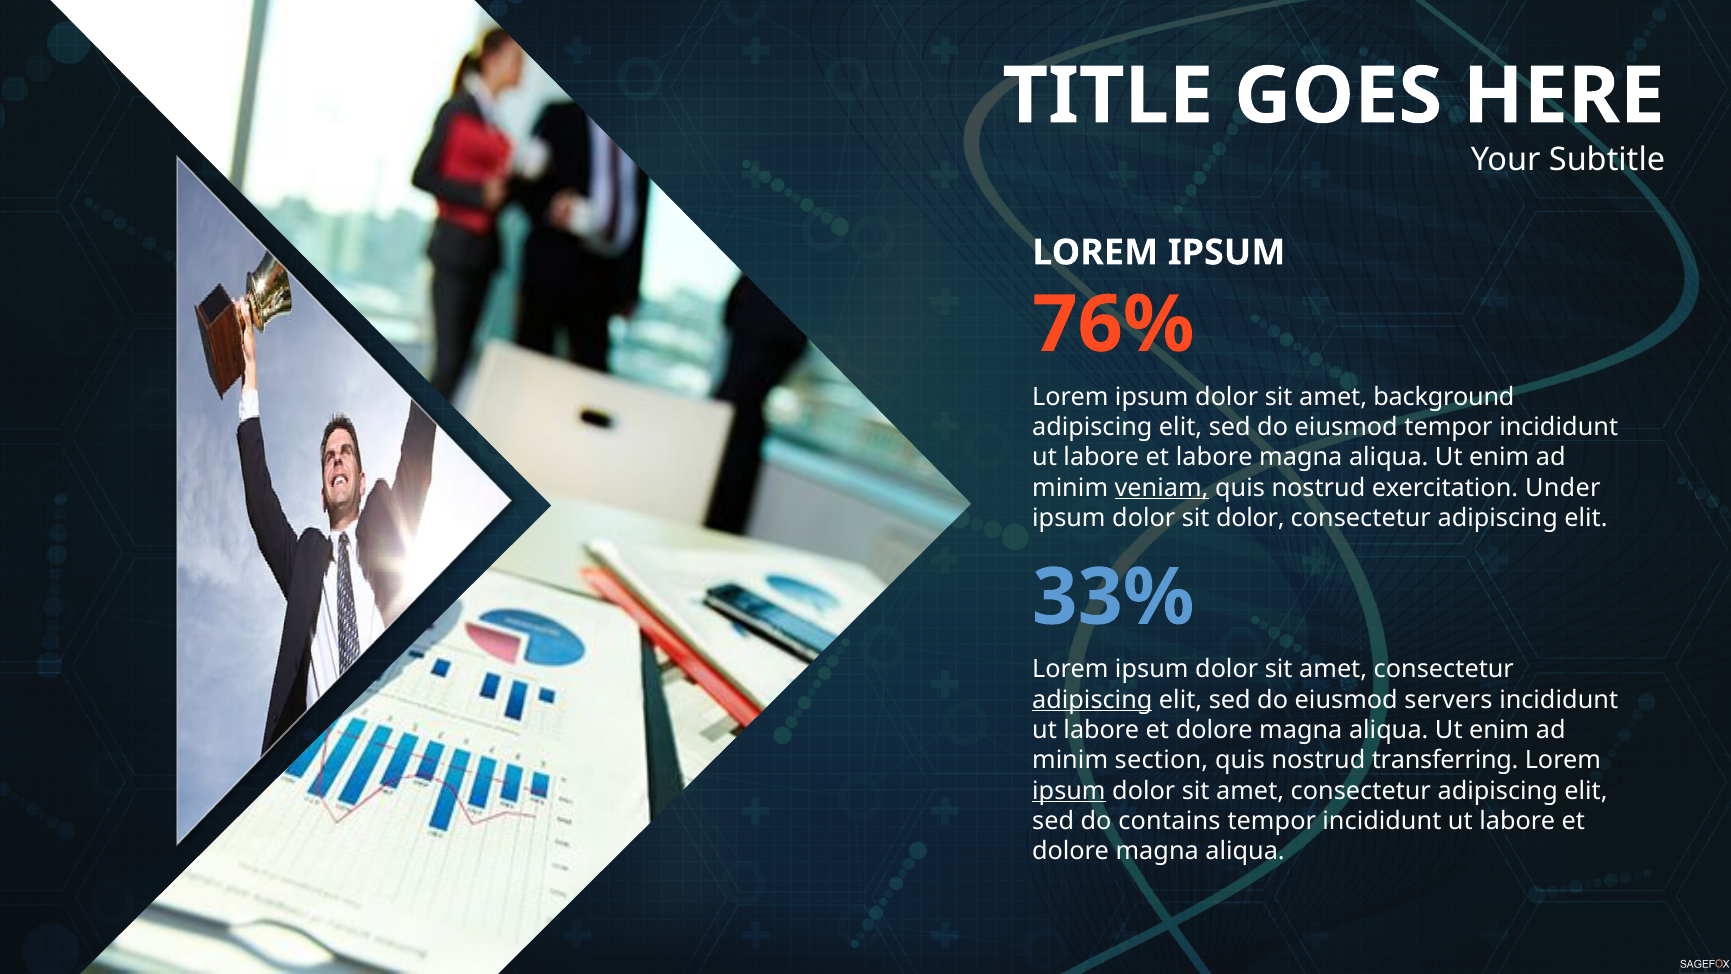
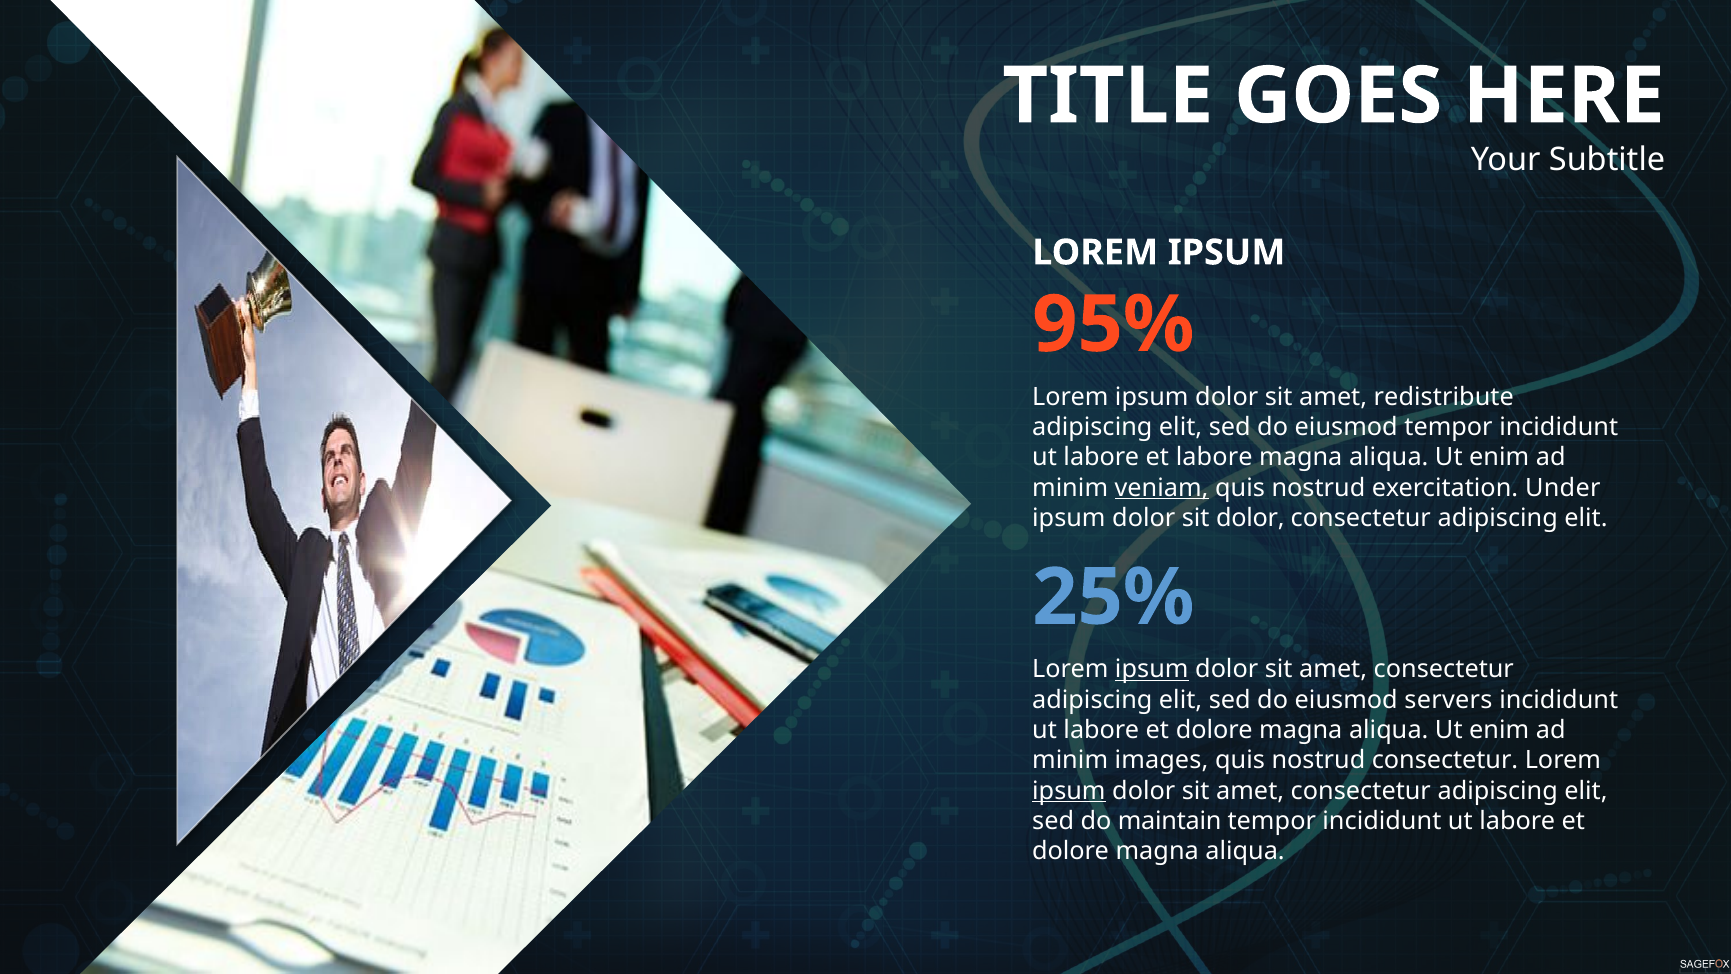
76%: 76% -> 95%
background: background -> redistribute
33%: 33% -> 25%
ipsum at (1152, 669) underline: none -> present
adipiscing at (1092, 700) underline: present -> none
section: section -> images
nostrud transferring: transferring -> consectetur
contains: contains -> maintain
